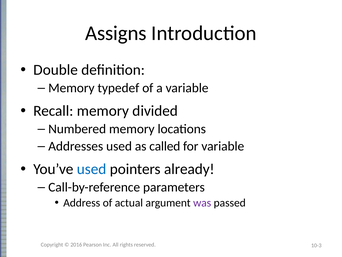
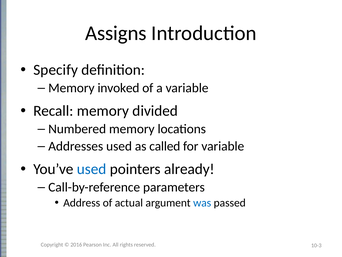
Double: Double -> Specify
typedef: typedef -> invoked
was colour: purple -> blue
